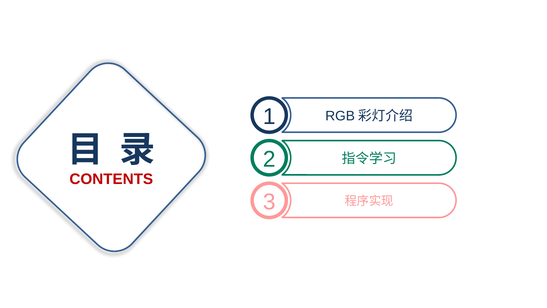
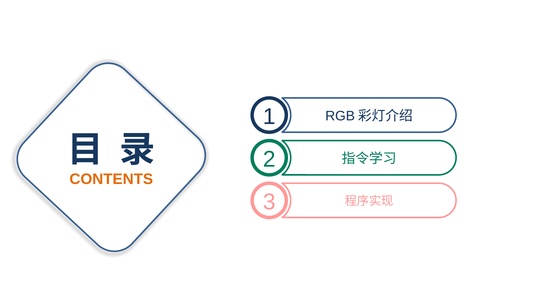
CONTENTS colour: red -> orange
